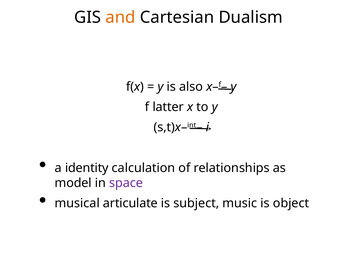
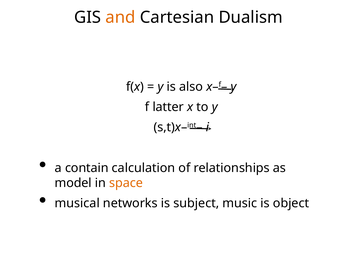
identity: identity -> contain
space colour: purple -> orange
articulate: articulate -> networks
